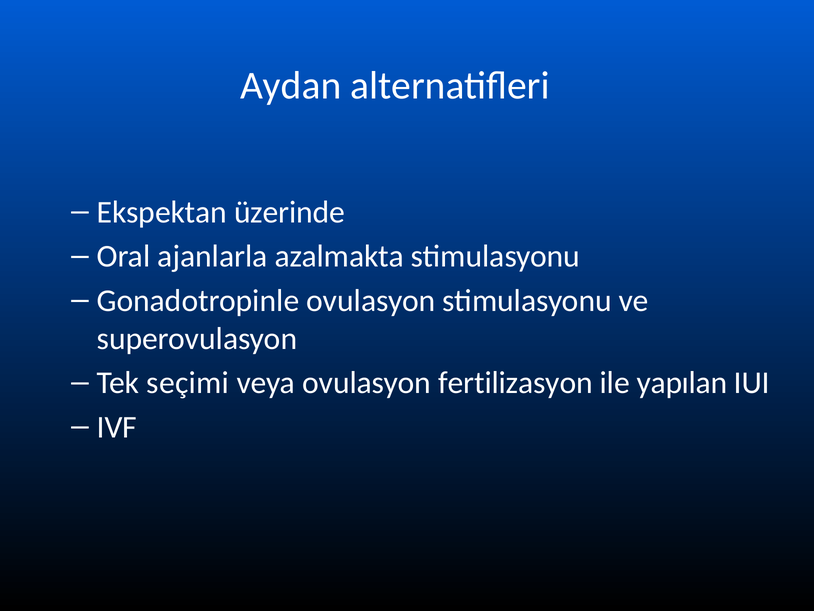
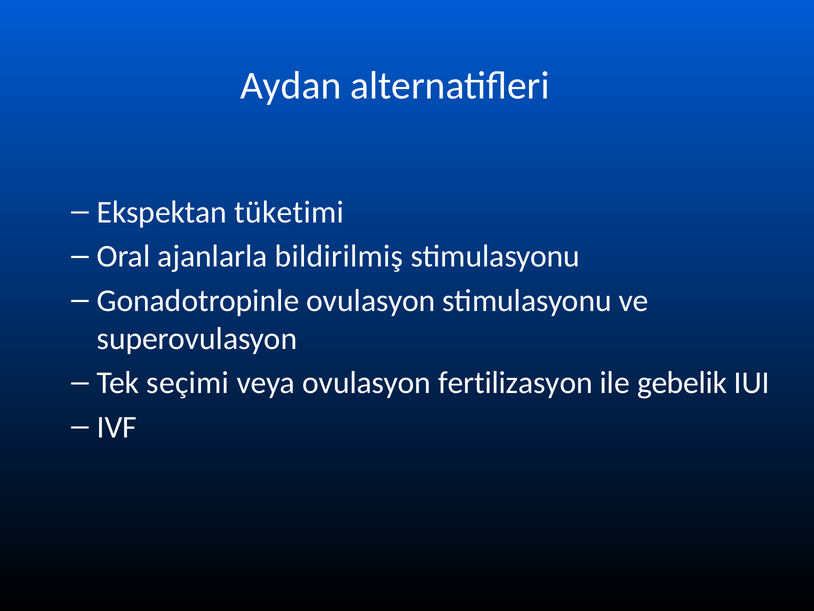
üzerinde: üzerinde -> tüketimi
azalmakta: azalmakta -> bildirilmiş
yapılan: yapılan -> gebelik
